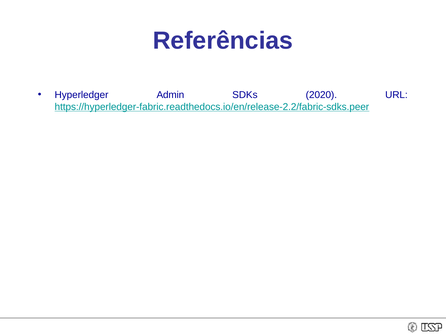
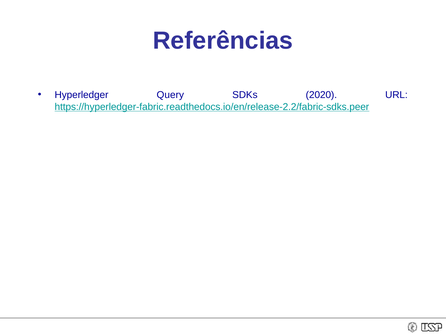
Admin: Admin -> Query
